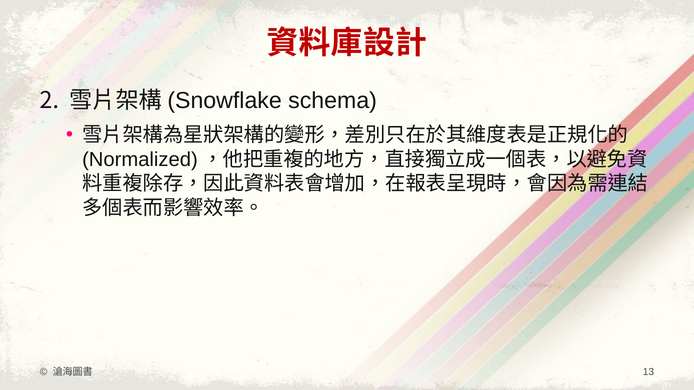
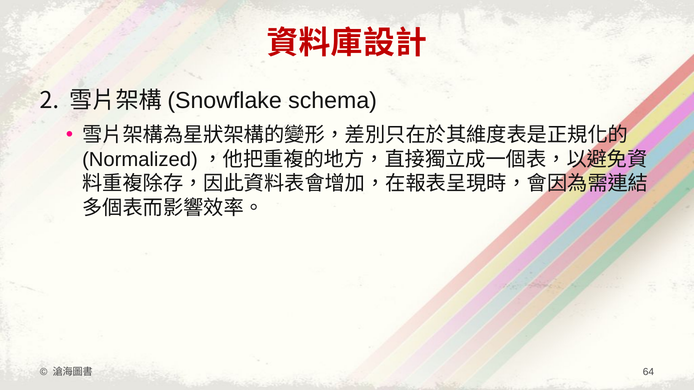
13: 13 -> 64
